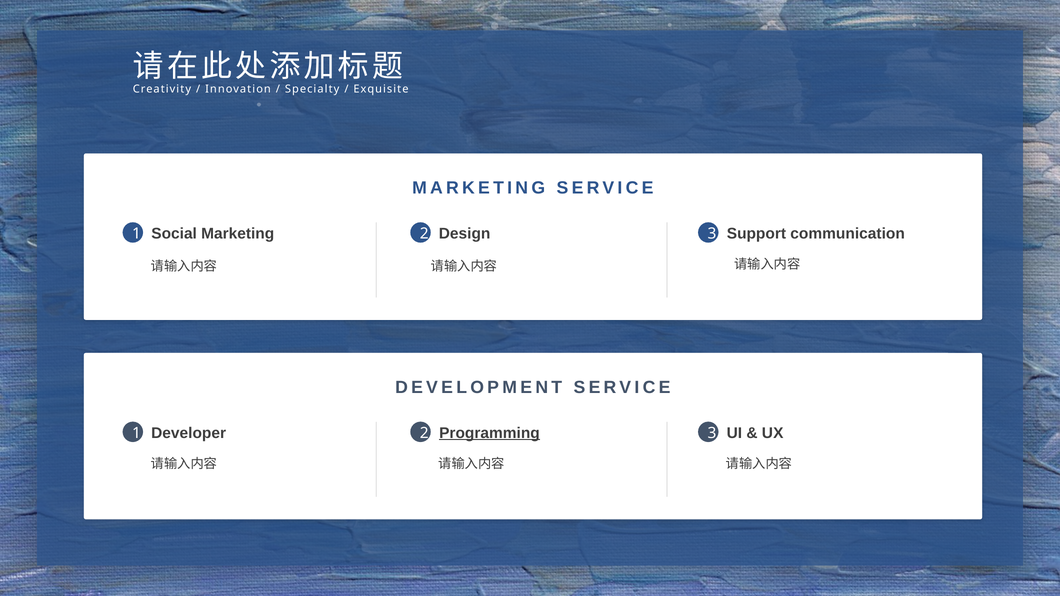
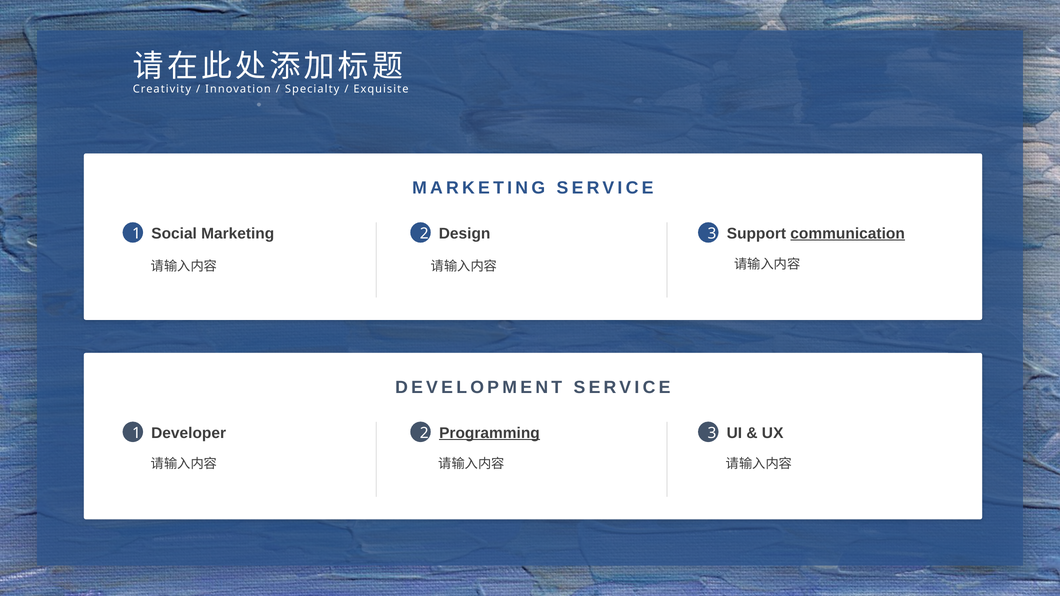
communication underline: none -> present
